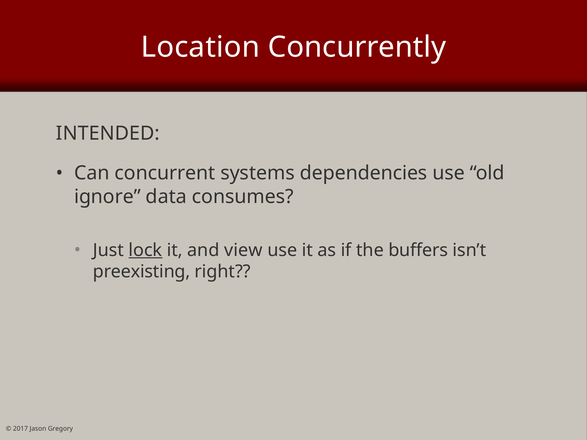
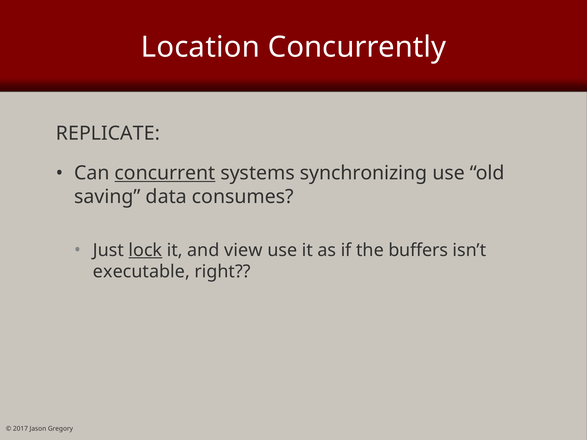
INTENDED: INTENDED -> REPLICATE
concurrent underline: none -> present
dependencies: dependencies -> synchronizing
ignore: ignore -> saving
preexisting: preexisting -> executable
